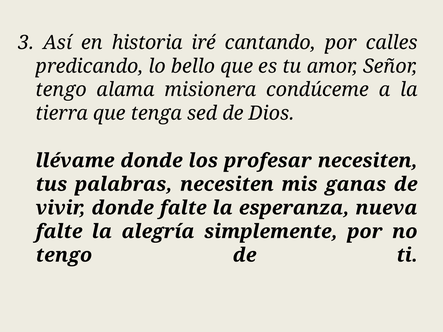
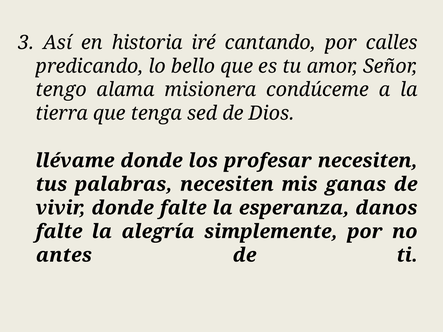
nueva: nueva -> danos
tengo at (64, 255): tengo -> antes
